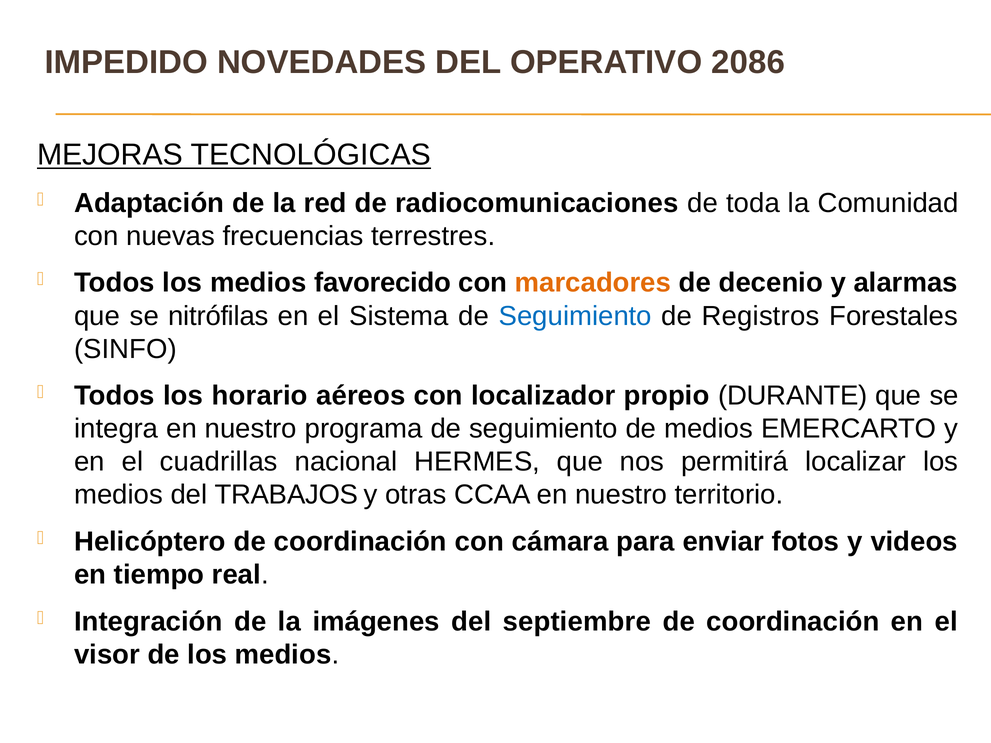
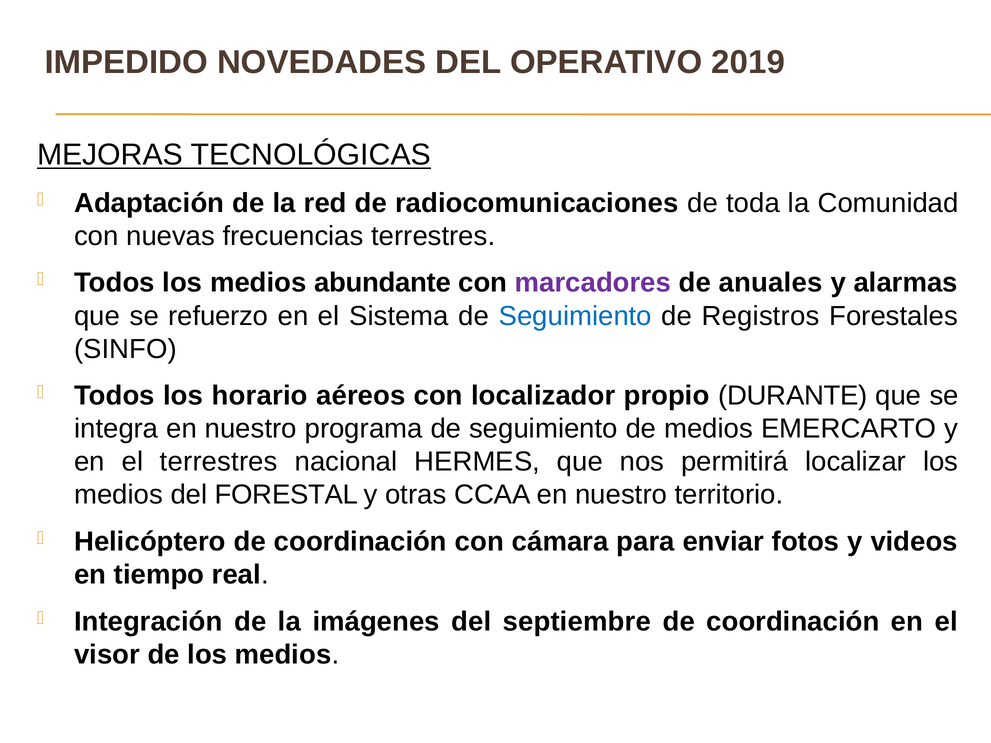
2086: 2086 -> 2019
favorecido: favorecido -> abundante
marcadores colour: orange -> purple
decenio: decenio -> anuales
nitrófilas: nitrófilas -> refuerzo
el cuadrillas: cuadrillas -> terrestres
TRABAJOS: TRABAJOS -> FORESTAL
